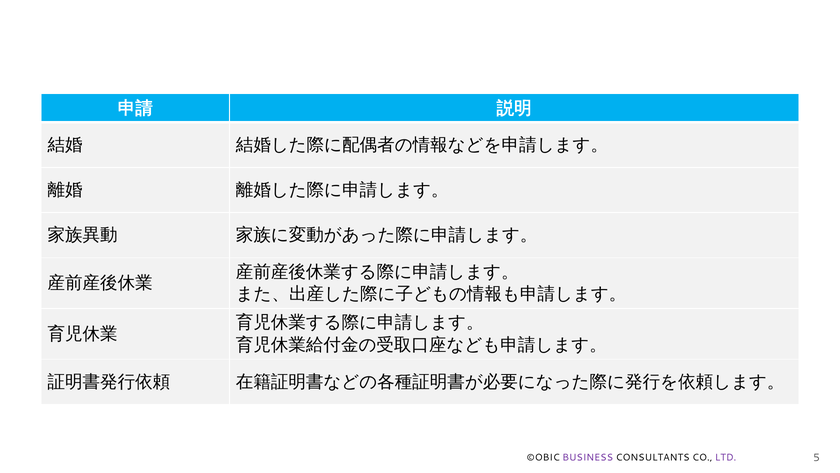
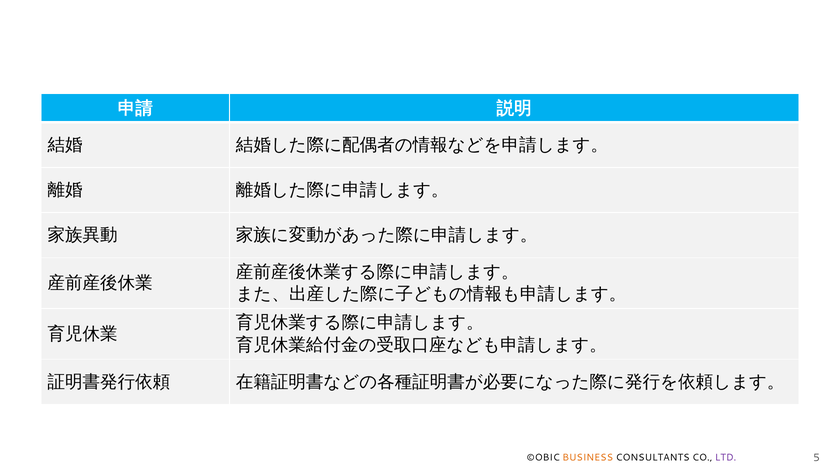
BUSINESS colour: purple -> orange
